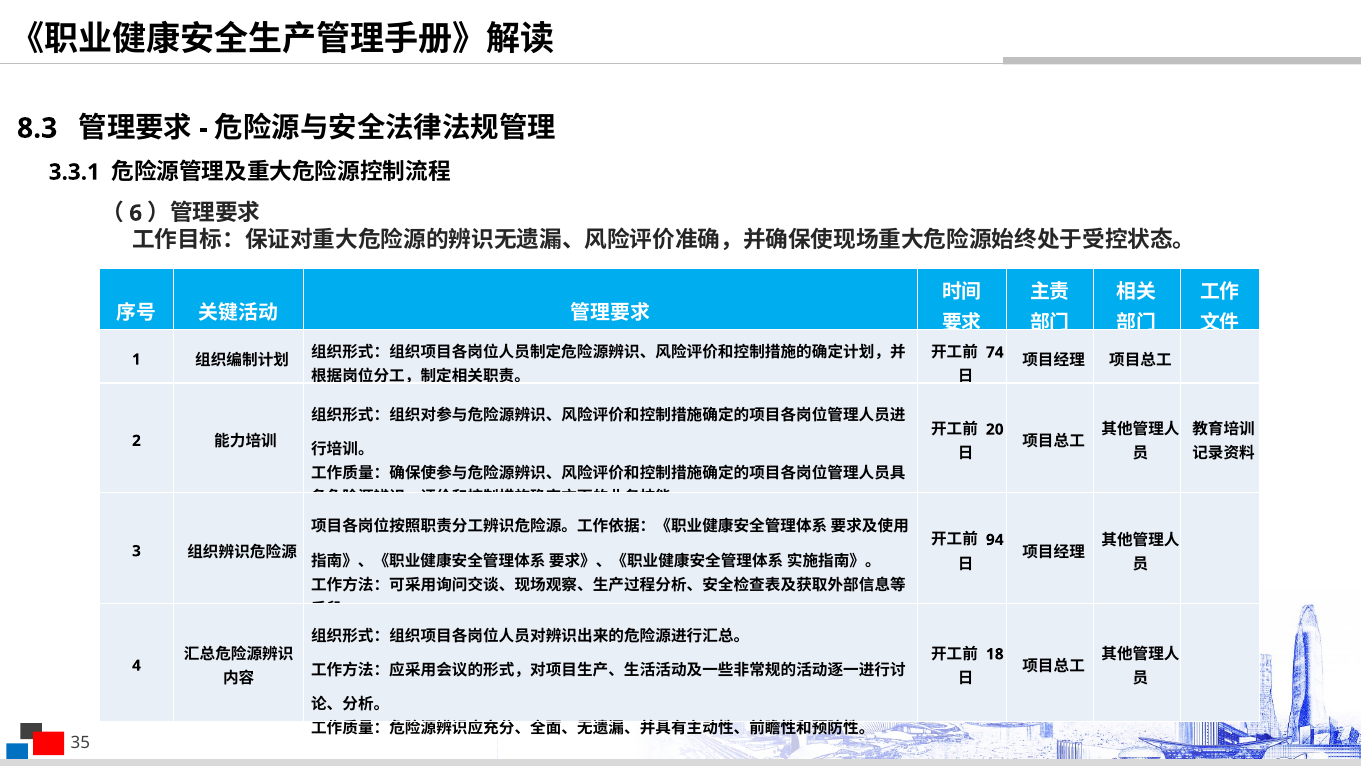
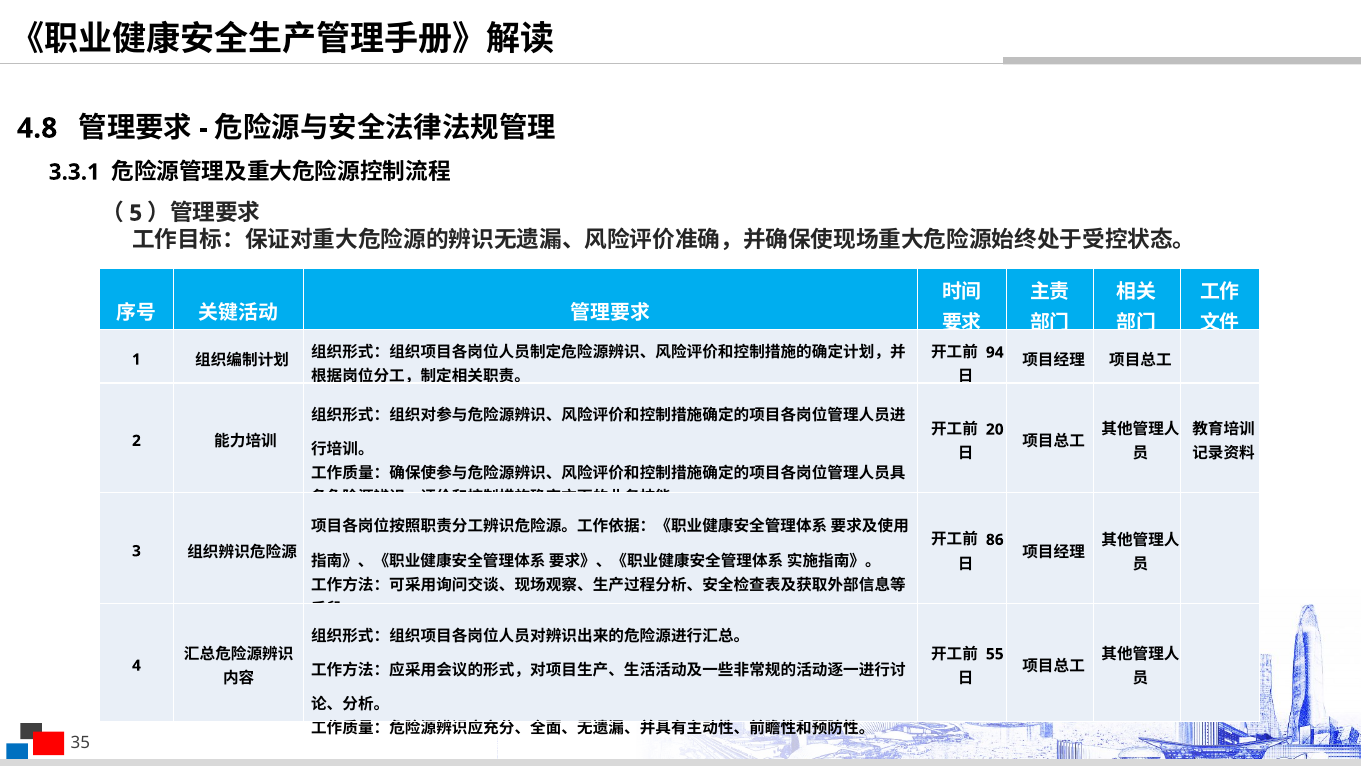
8.3: 8.3 -> 4.8
6: 6 -> 5
74: 74 -> 94
94: 94 -> 86
18: 18 -> 55
